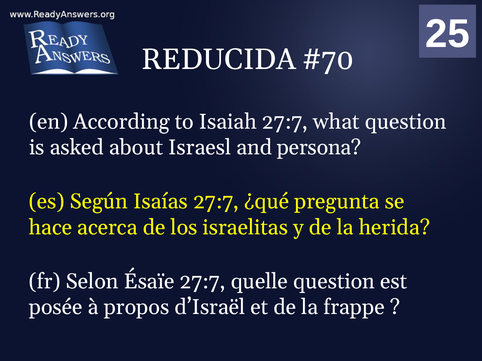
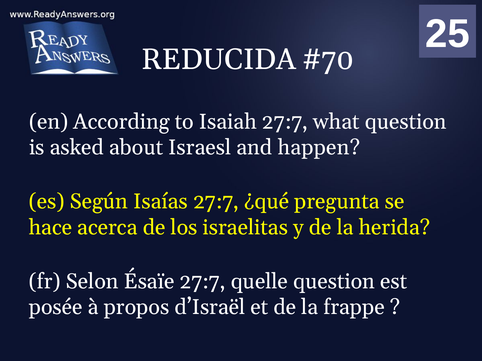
persona: persona -> happen
